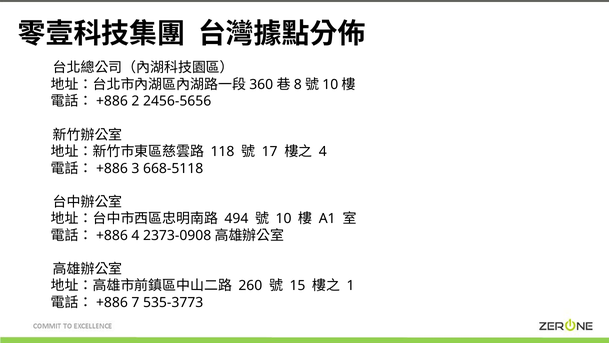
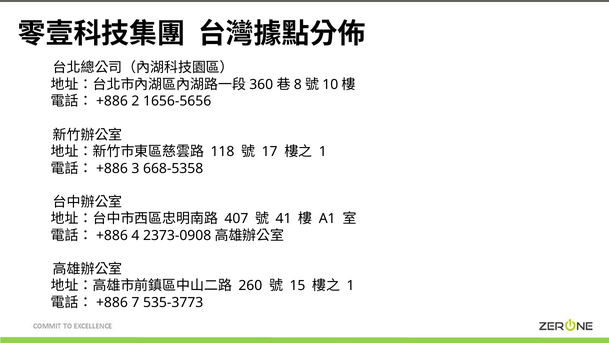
2456-5656: 2456-5656 -> 1656-5656
4 at (323, 151): 4 -> 1
668-5118: 668-5118 -> 668-5358
494: 494 -> 407
10 at (284, 218): 10 -> 41
